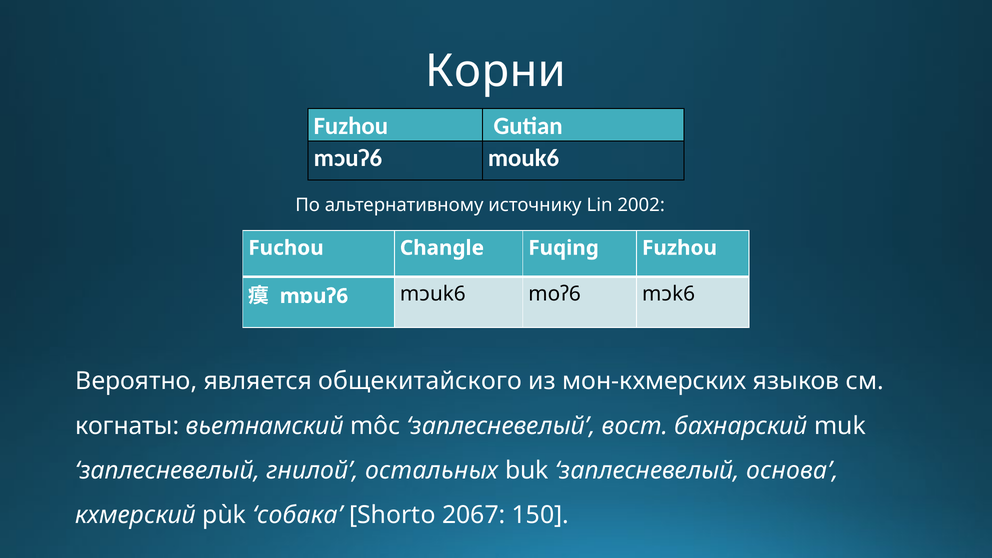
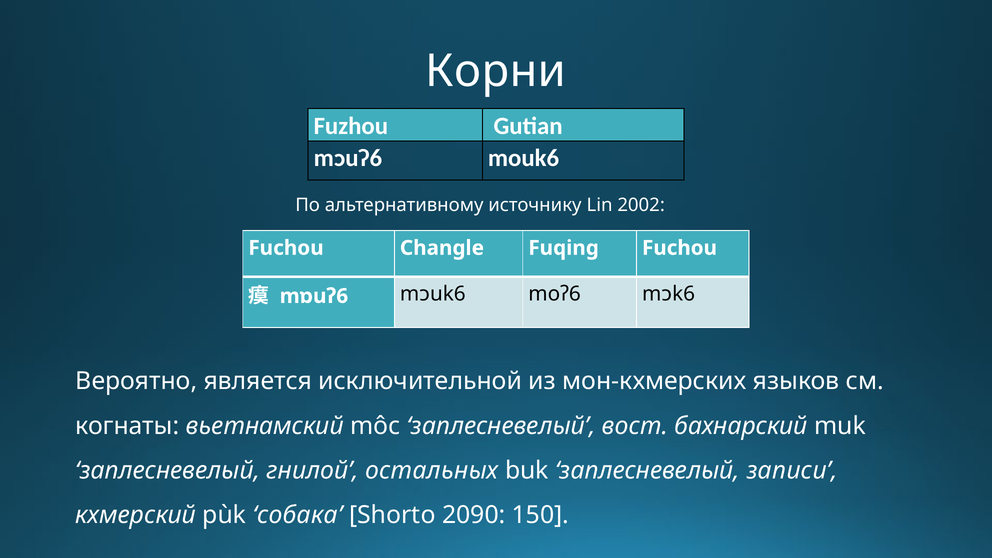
Fuqing Fuzhou: Fuzhou -> Fuchou
общекитайского: общекитайского -> исключительной
основа: основа -> записи
2067: 2067 -> 2090
